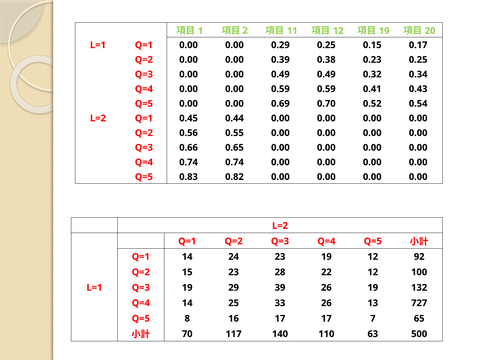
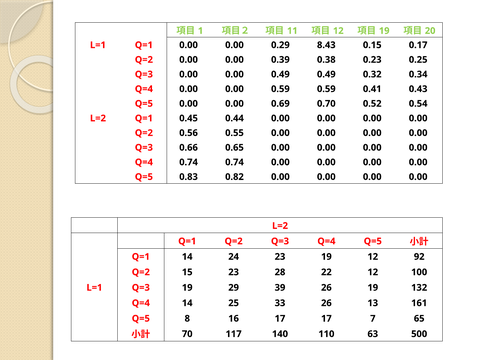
0.29 0.25: 0.25 -> 8.43
727: 727 -> 161
